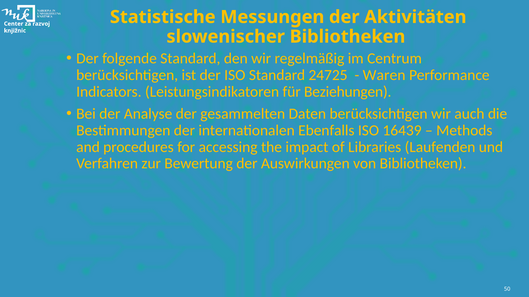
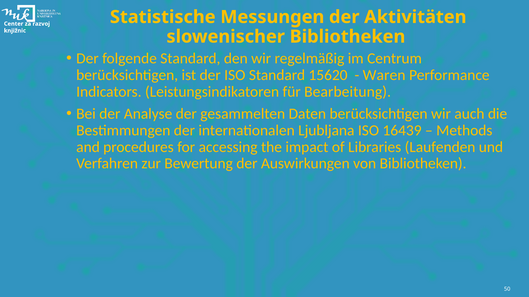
24725: 24725 -> 15620
Beziehungen: Beziehungen -> Bearbeitung
Ebenfalls: Ebenfalls -> Ljubljana
